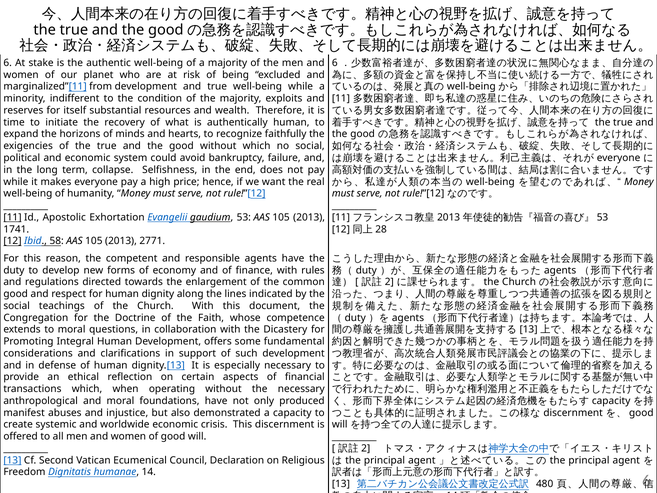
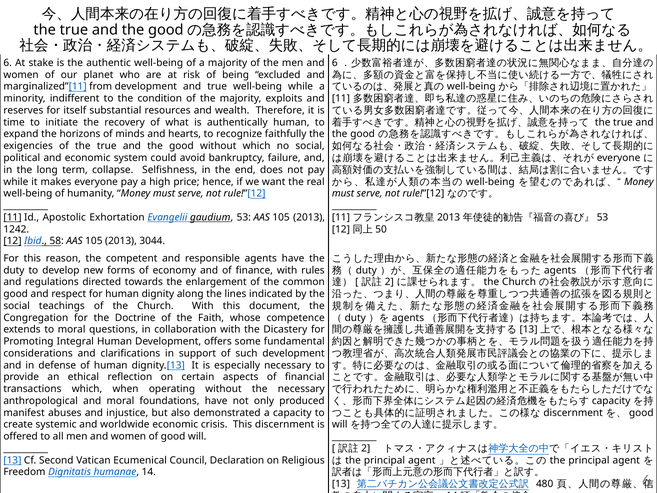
1741: 1741 -> 1242
28: 28 -> 50
2771: 2771 -> 3044
